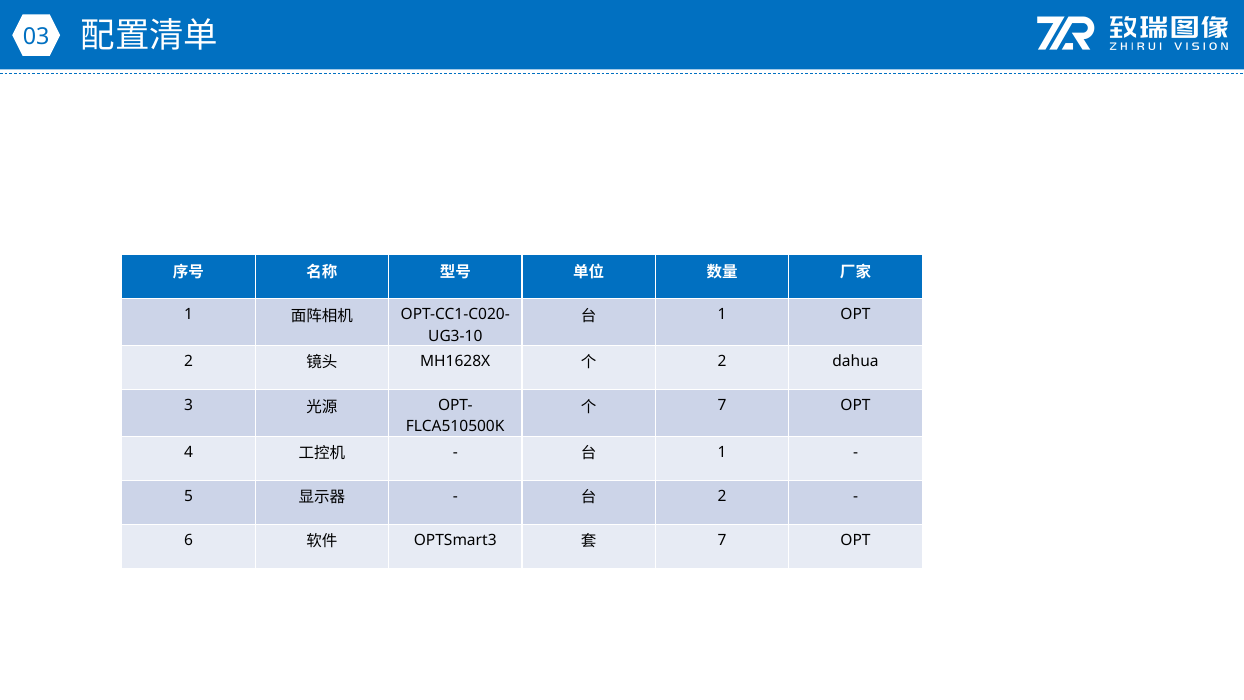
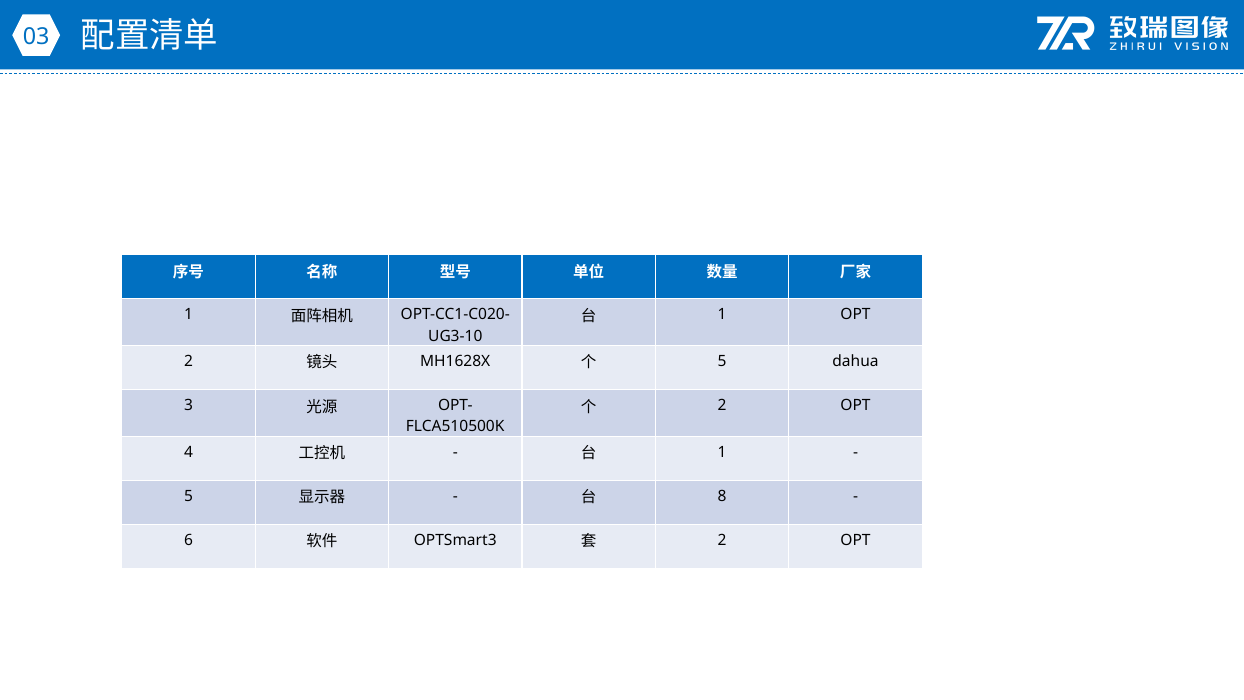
2 at (722, 361): 2 -> 5
7 at (722, 405): 7 -> 2
2 at (722, 496): 2 -> 8
7 at (722, 540): 7 -> 2
